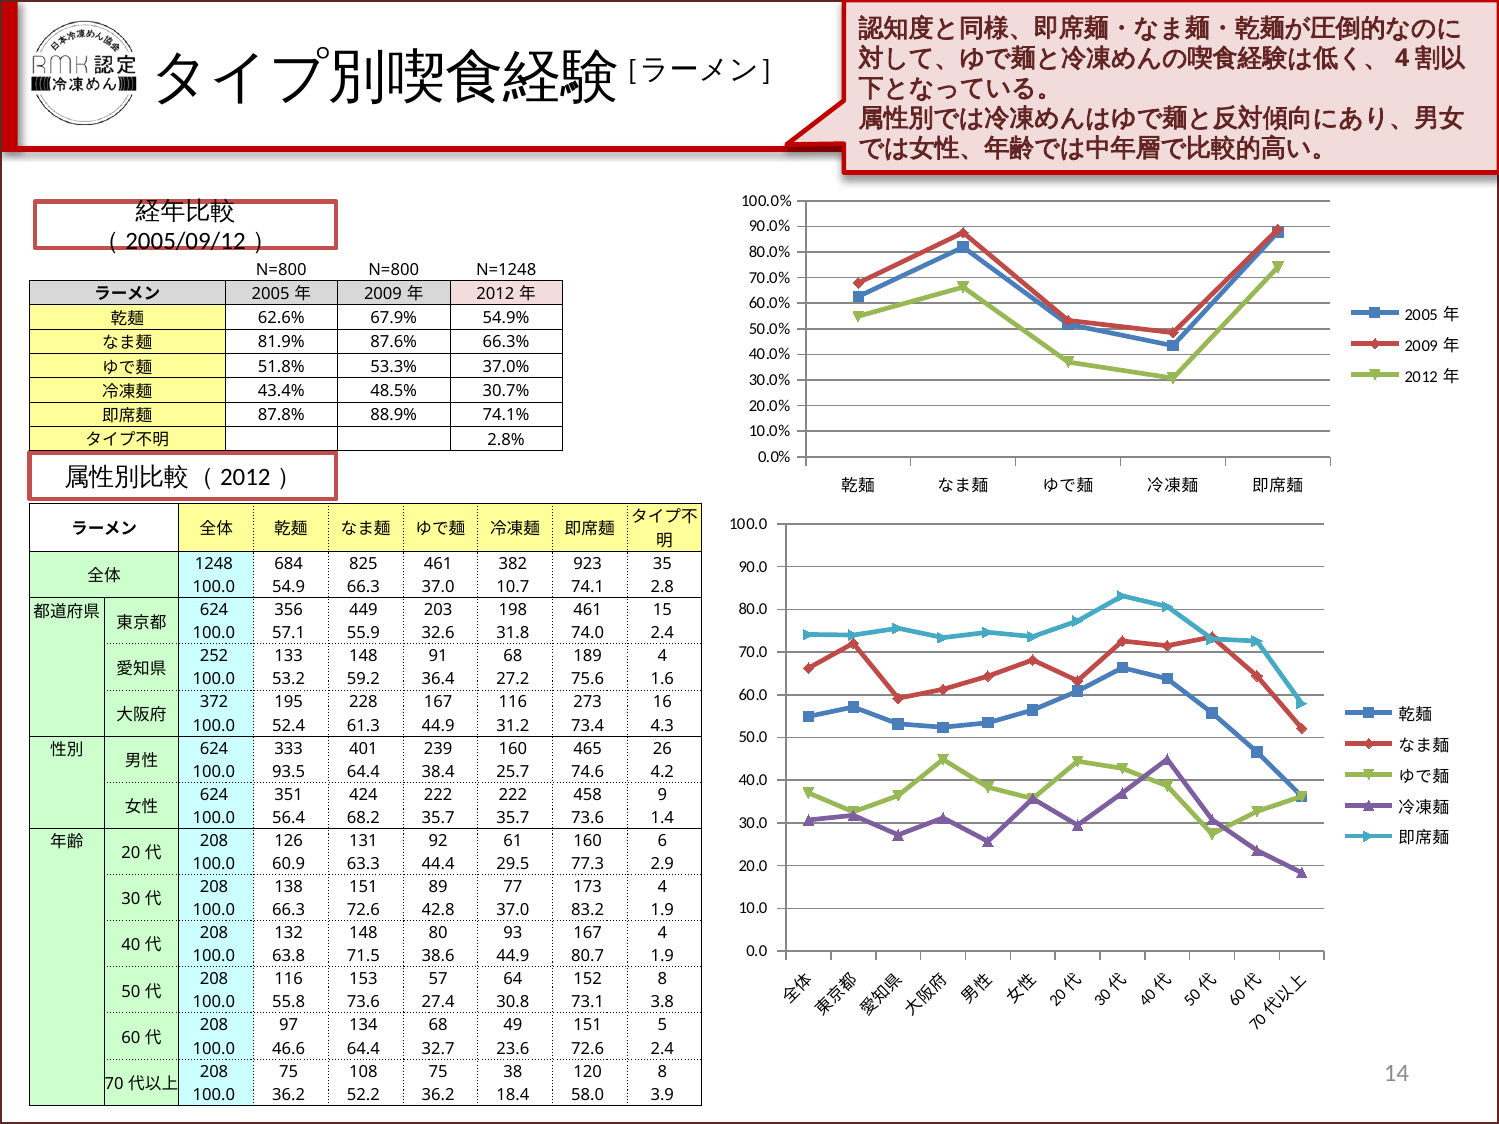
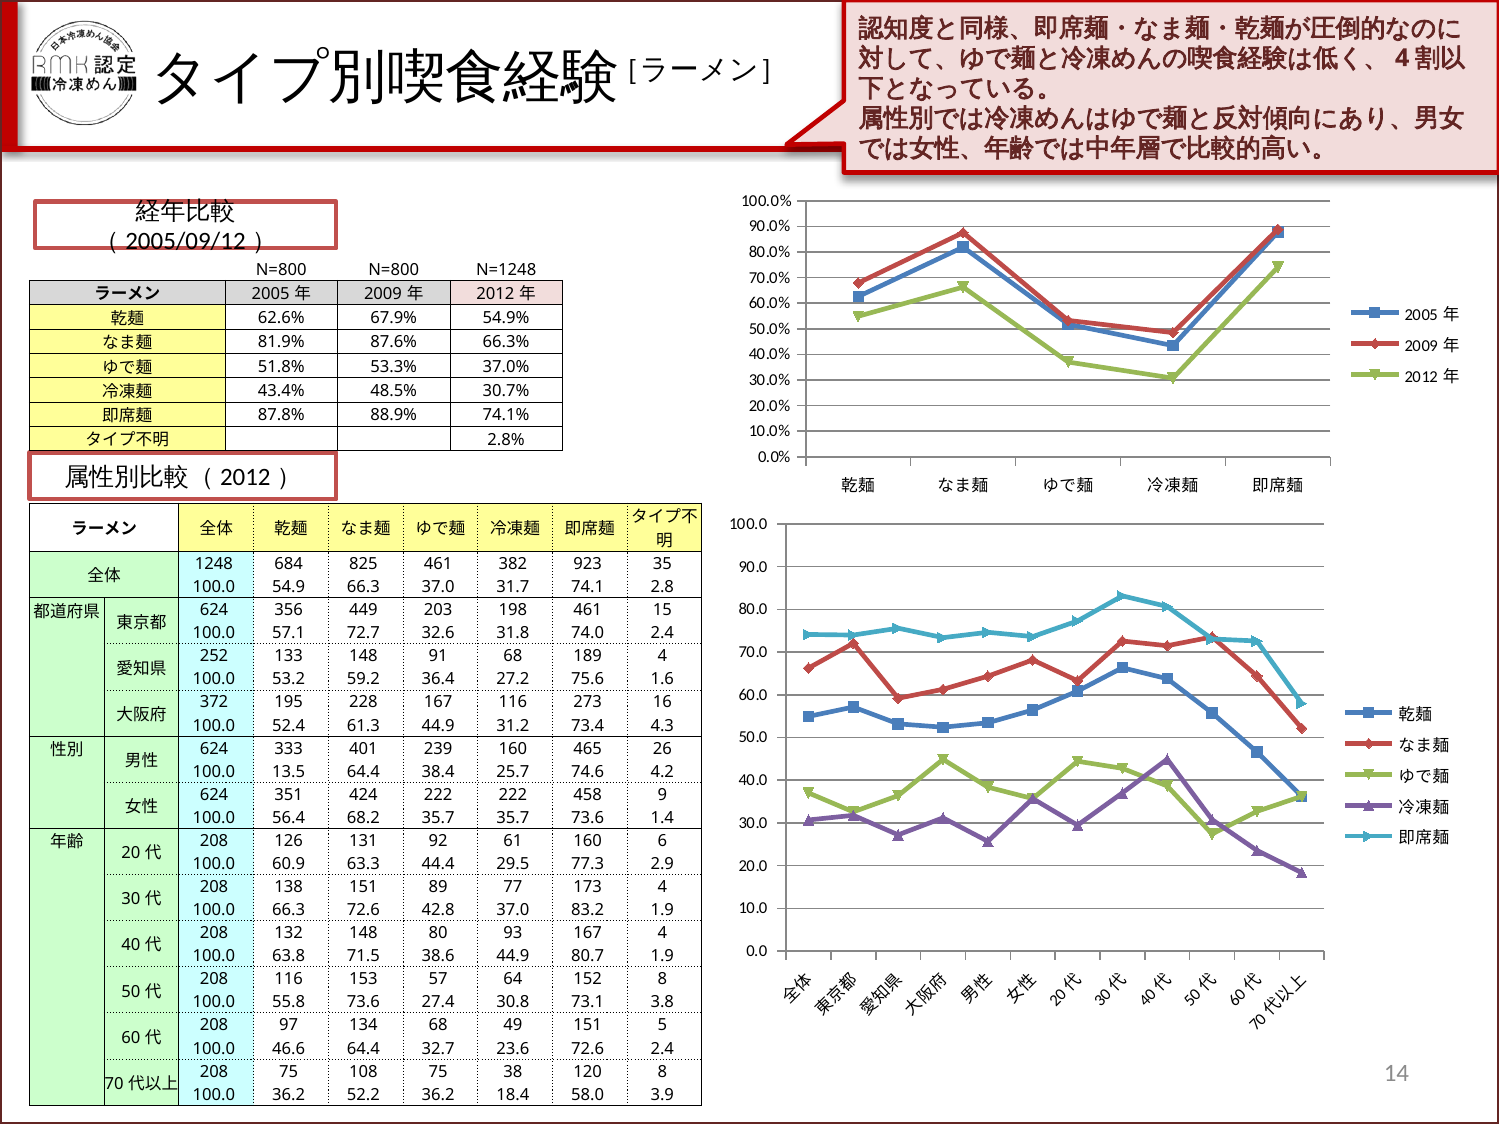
10.7: 10.7 -> 31.7
55.9: 55.9 -> 72.7
93.5: 93.5 -> 13.5
